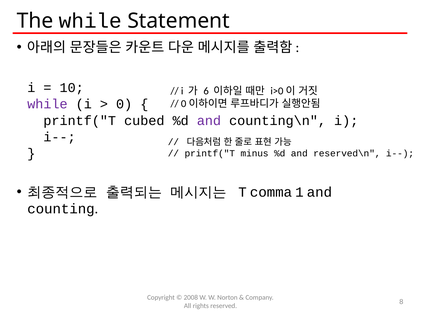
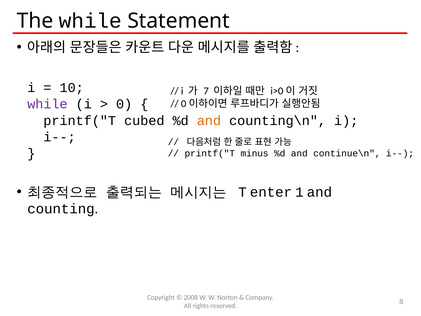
6: 6 -> 7
and at (209, 121) colour: purple -> orange
reserved\n: reserved\n -> continue\n
comma: comma -> enter
